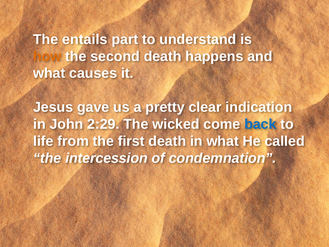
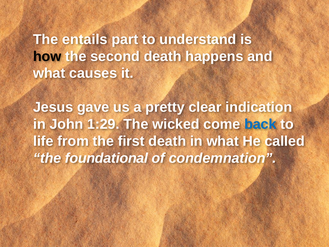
how colour: orange -> black
2:29: 2:29 -> 1:29
intercession: intercession -> foundational
